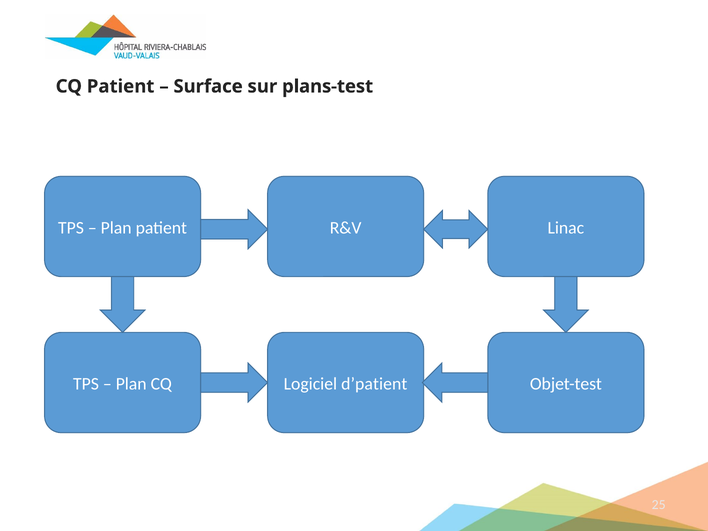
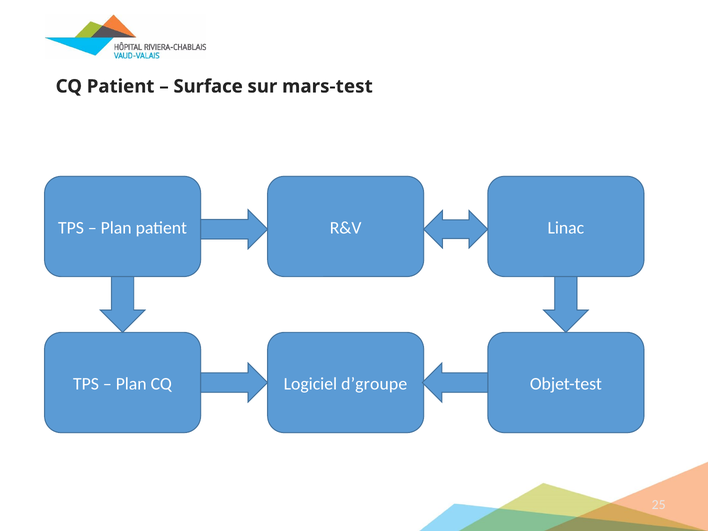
plans-test: plans-test -> mars-test
d’patient: d’patient -> d’groupe
